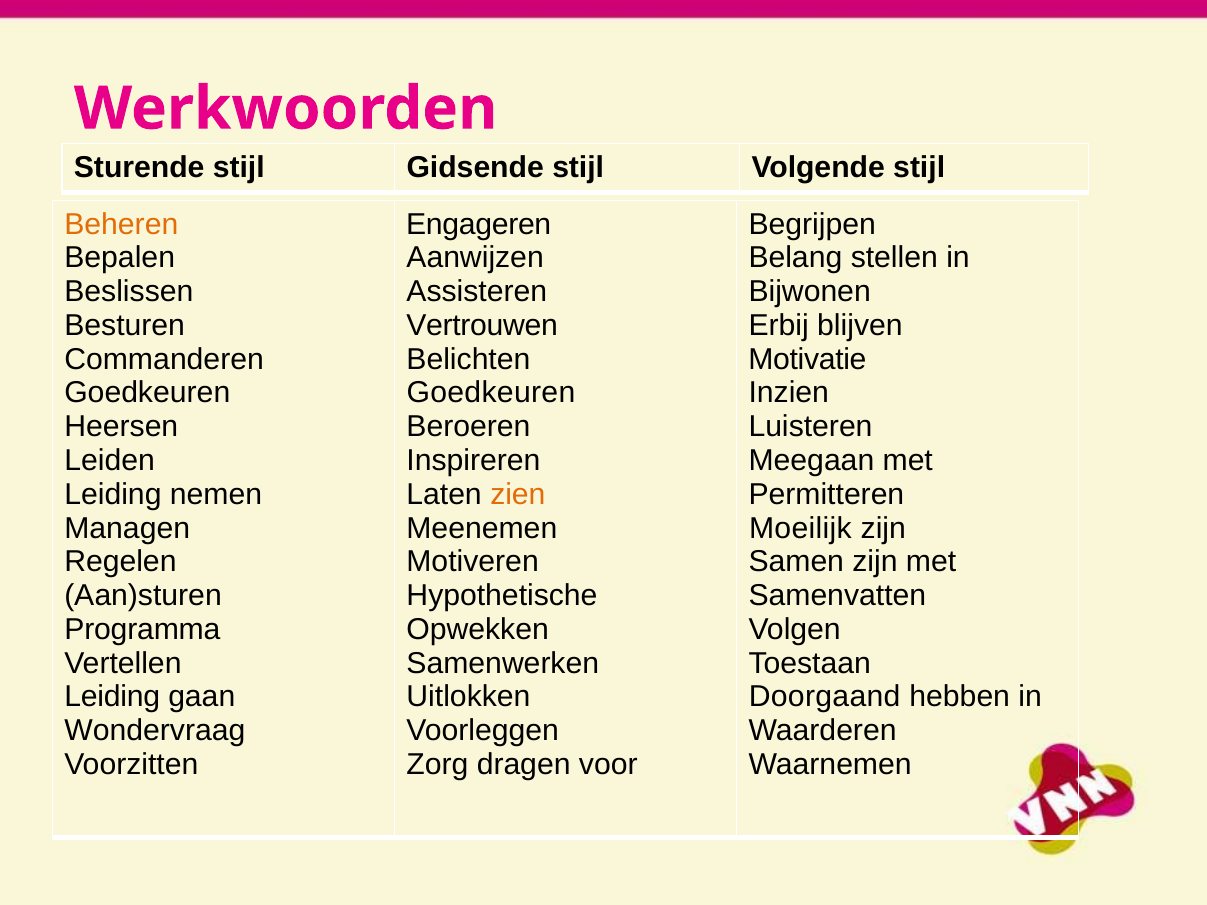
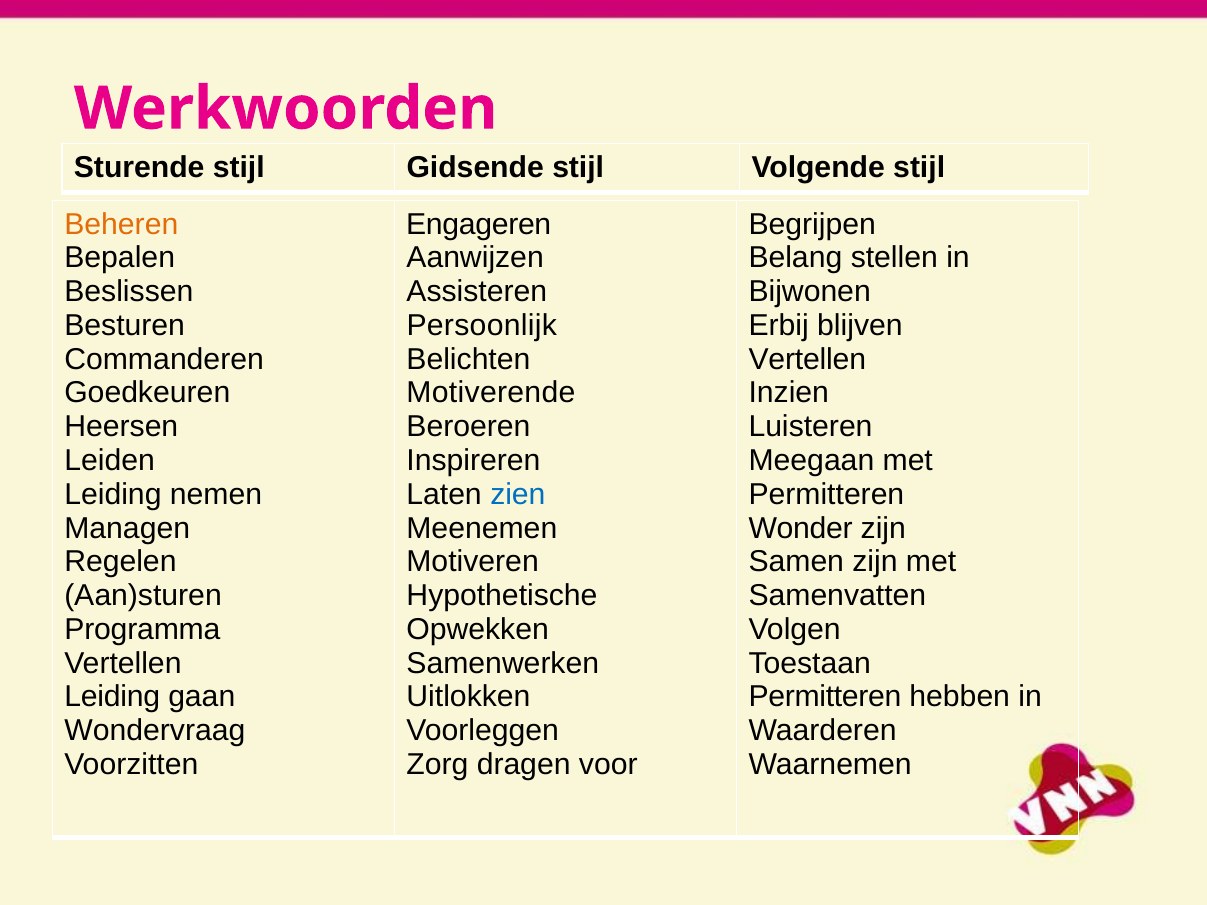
Vertrouwen: Vertrouwen -> Persoonlijk
Motivatie at (807, 359): Motivatie -> Vertellen
Goedkeuren at (491, 393): Goedkeuren -> Motiverende
zien colour: orange -> blue
Moeilijk: Moeilijk -> Wonder
Doorgaand at (825, 697): Doorgaand -> Permitteren
